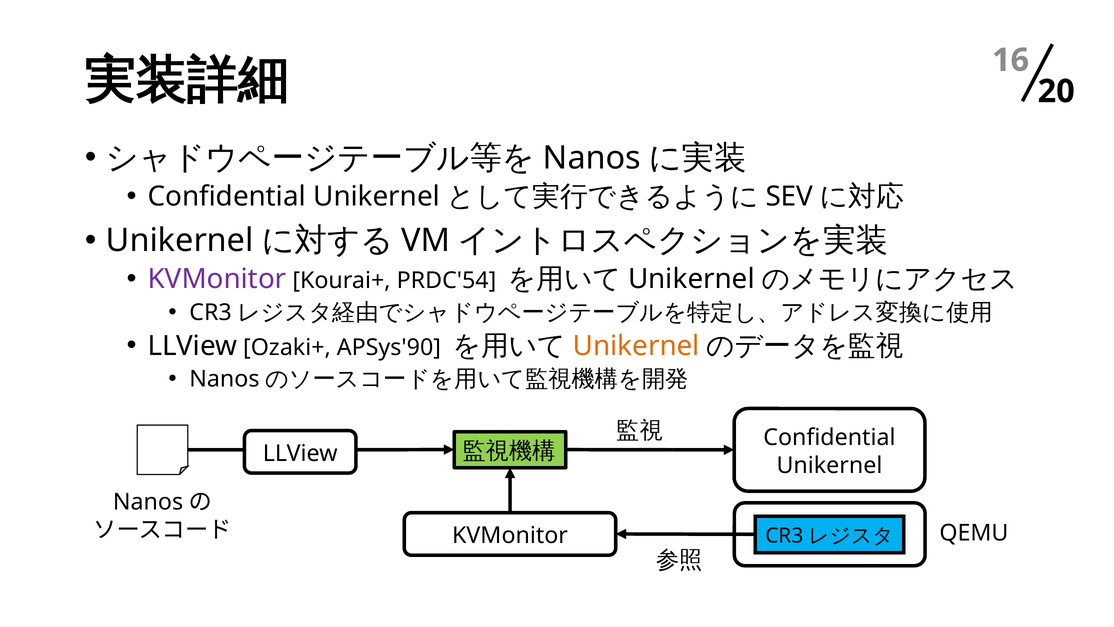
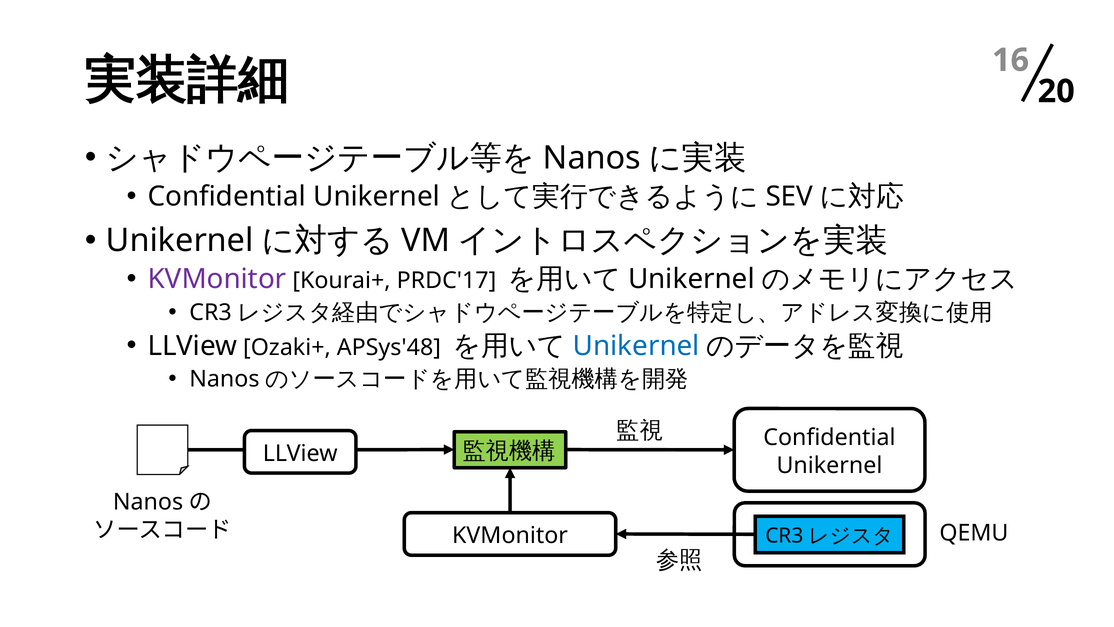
PRDC'54: PRDC'54 -> PRDC'17
APSys'90: APSys'90 -> APSys'48
Unikernel at (636, 346) colour: orange -> blue
